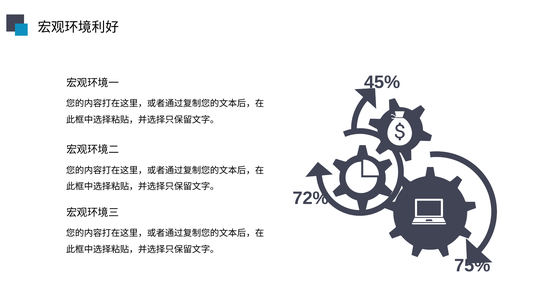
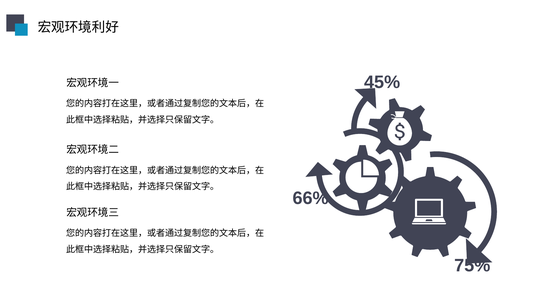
72%: 72% -> 66%
